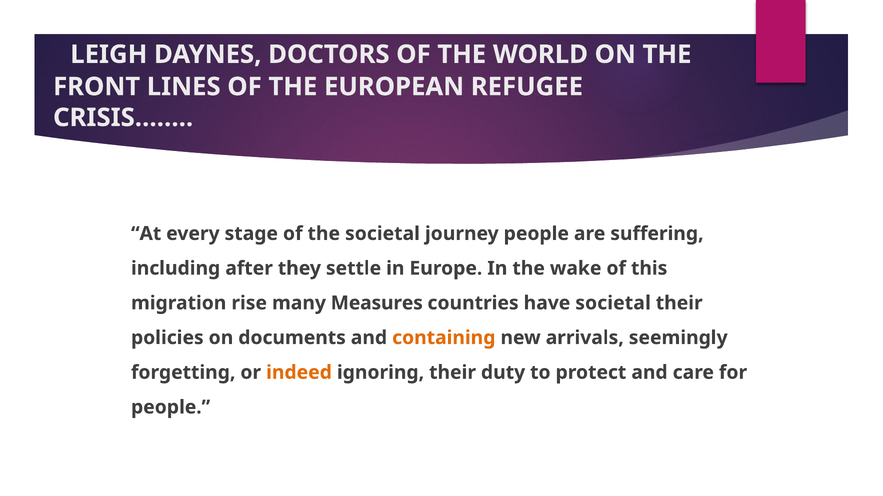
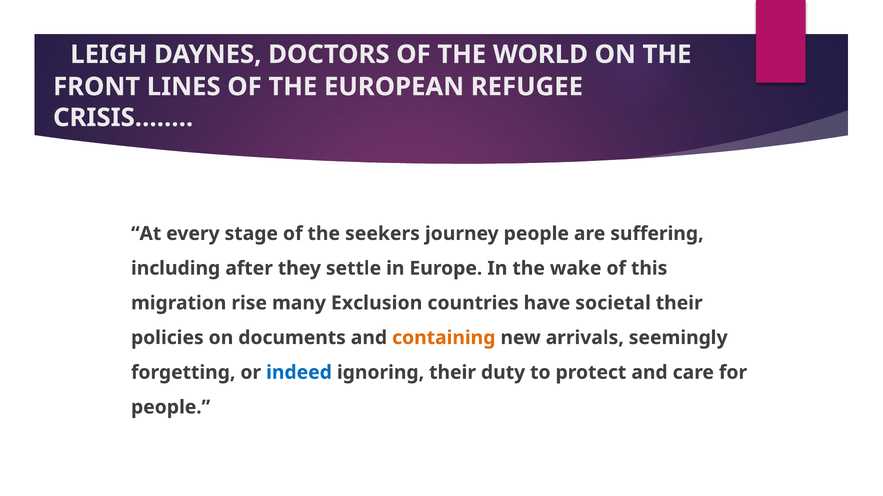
the societal: societal -> seekers
Measures: Measures -> Exclusion
indeed colour: orange -> blue
